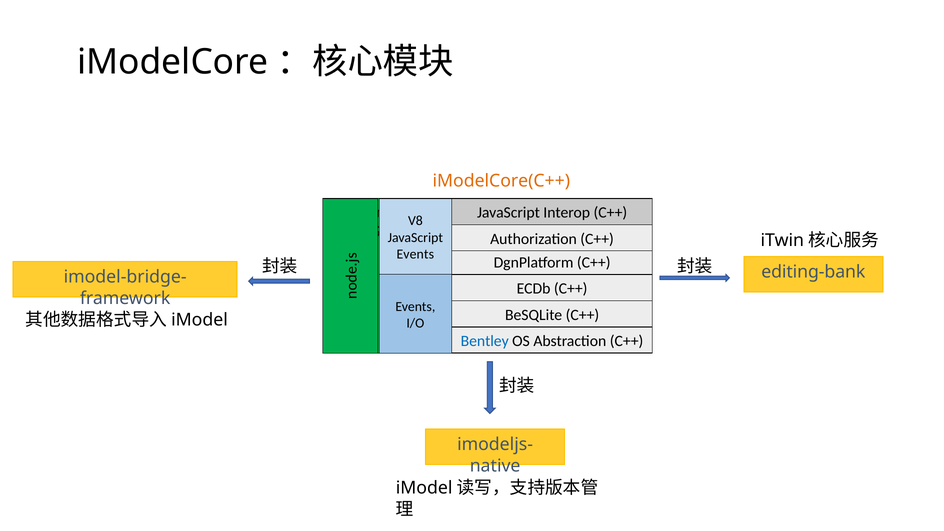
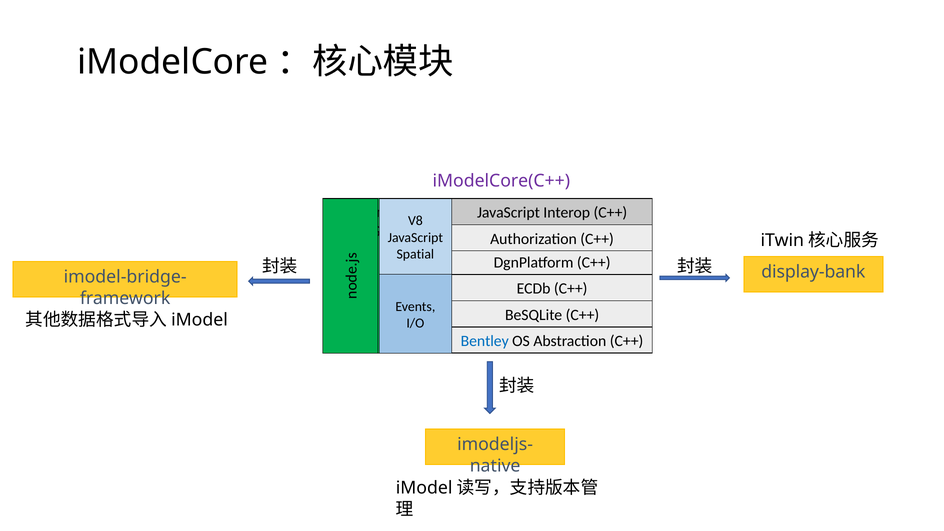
iModelCore(C++ colour: orange -> purple
Events at (415, 254): Events -> Spatial
editing-bank: editing-bank -> display-bank
